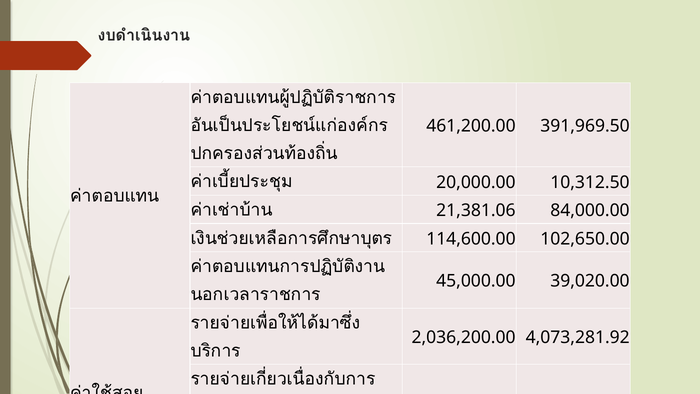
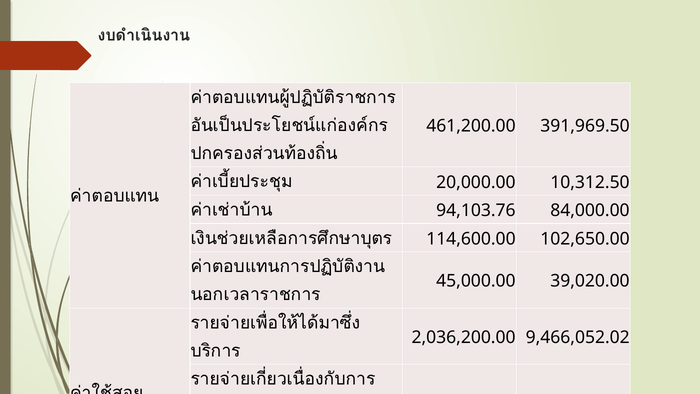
21,381.06: 21,381.06 -> 94,103.76
4,073,281.92: 4,073,281.92 -> 9,466,052.02
